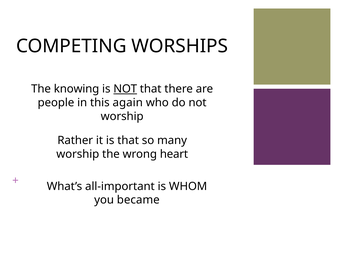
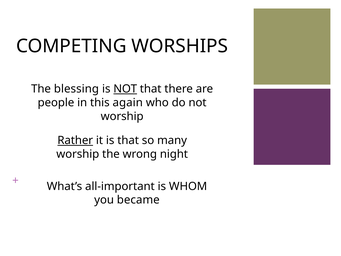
knowing: knowing -> blessing
Rather underline: none -> present
heart: heart -> night
